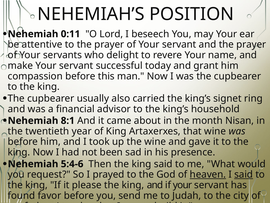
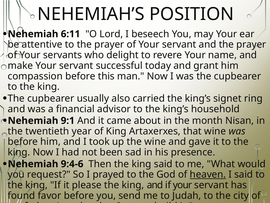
0:11: 0:11 -> 6:11
8:1: 8:1 -> 9:1
5:4-6: 5:4-6 -> 9:4-6
said at (244, 174) underline: present -> none
